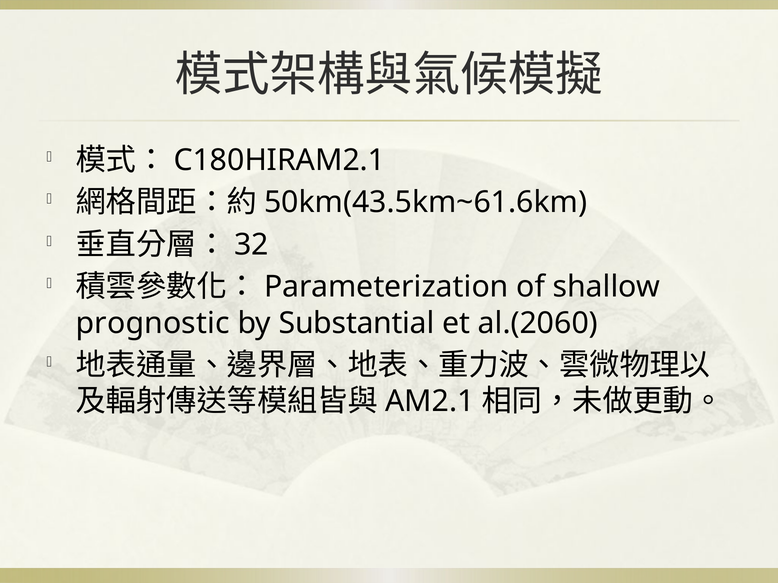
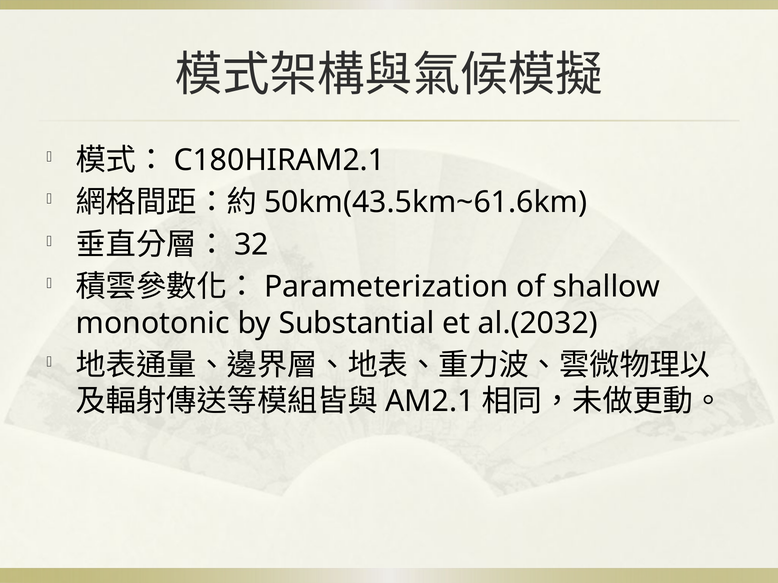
prognostic: prognostic -> monotonic
al.(2060: al.(2060 -> al.(2032
